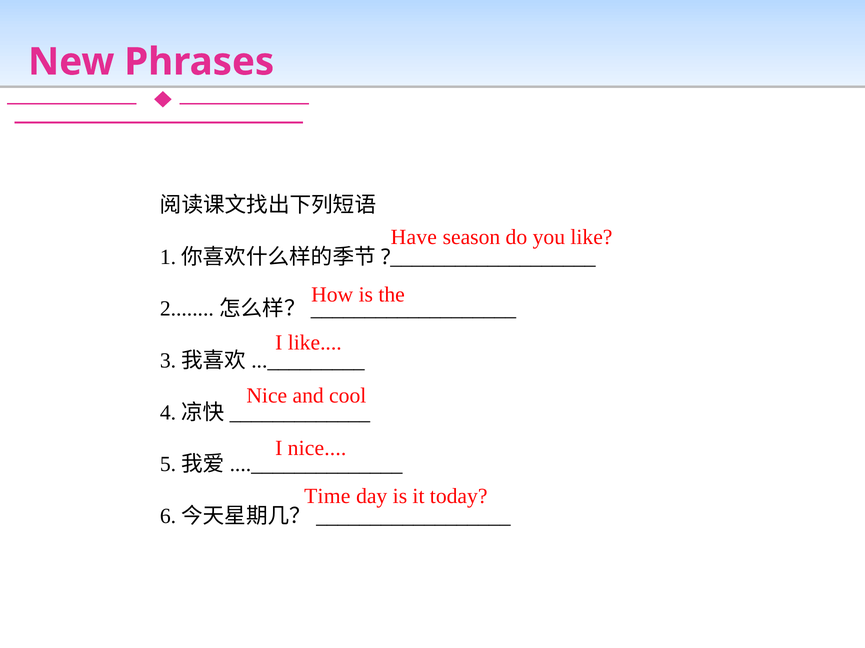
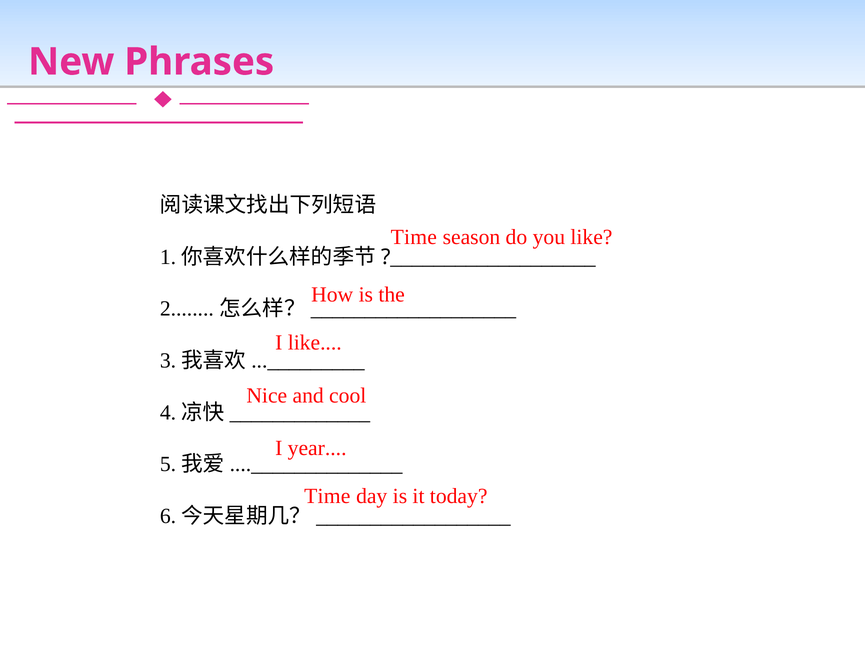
Have at (414, 237): Have -> Time
I nice: nice -> year
